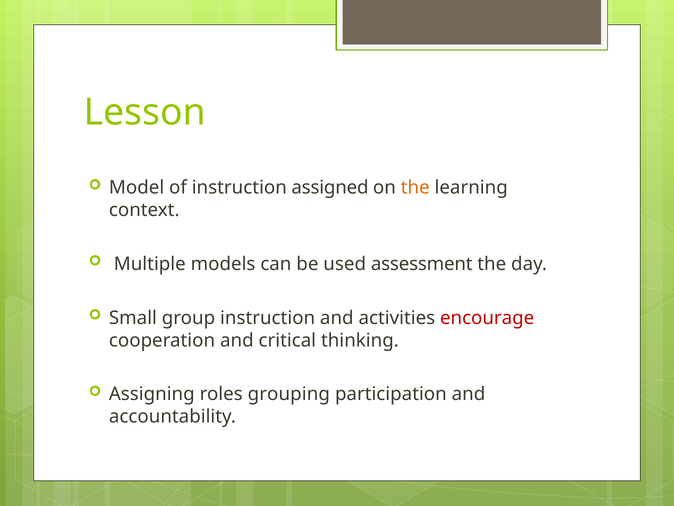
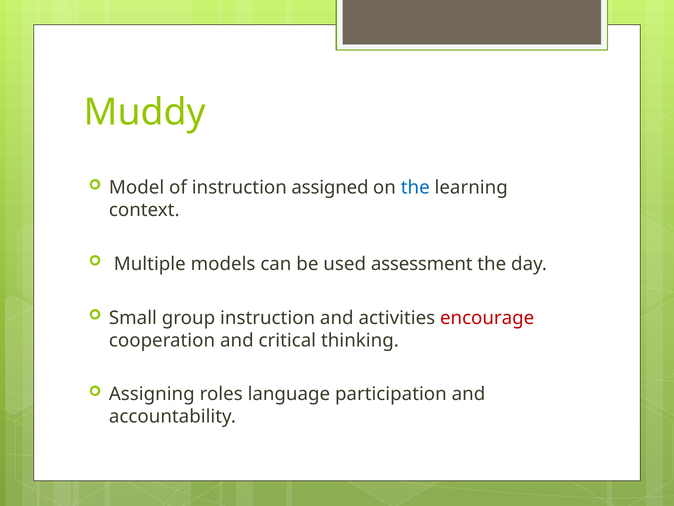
Lesson: Lesson -> Muddy
the at (415, 187) colour: orange -> blue
grouping: grouping -> language
